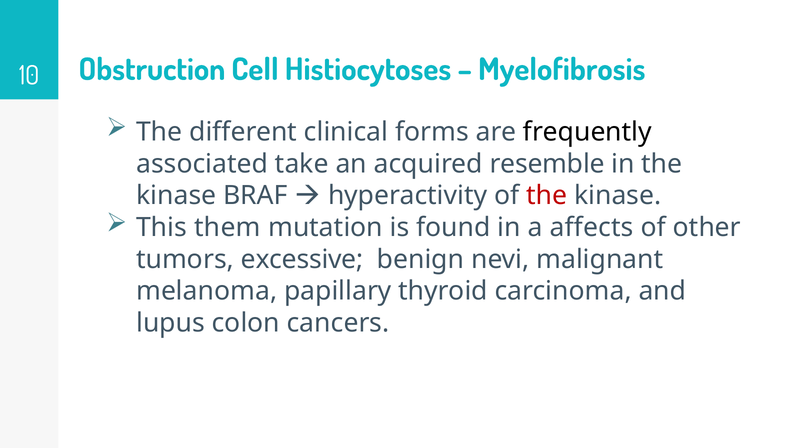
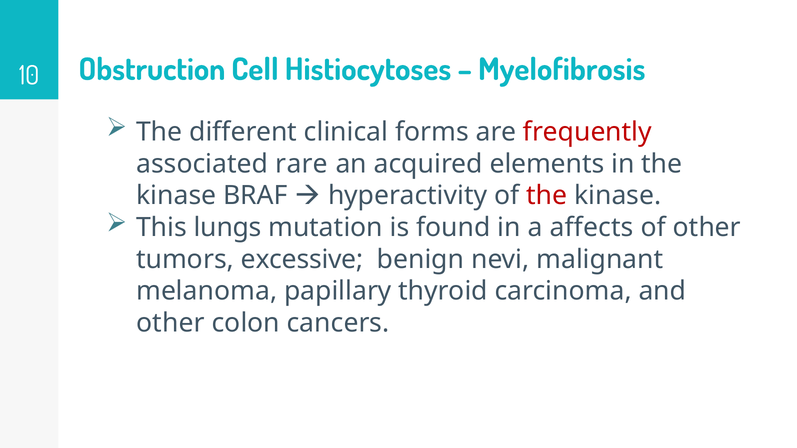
frequently colour: black -> red
take: take -> rare
resemble: resemble -> elements
them: them -> lungs
lupus at (171, 323): lupus -> other
